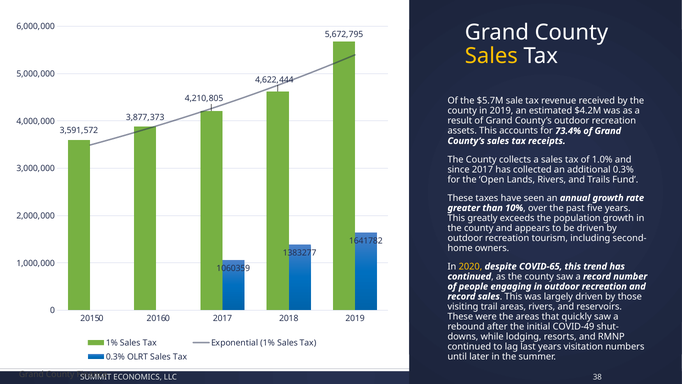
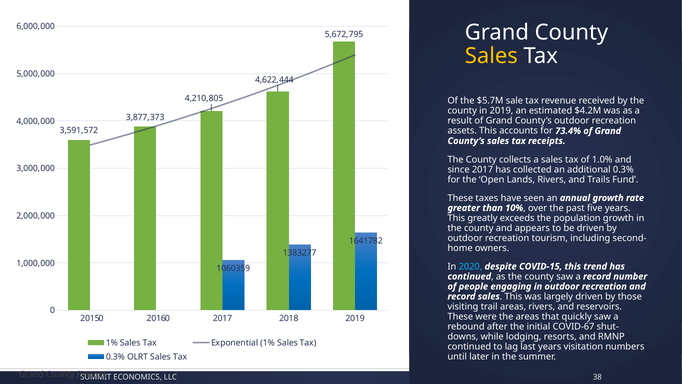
2020 colour: yellow -> light blue
COVID-65: COVID-65 -> COVID-15
COVID-49: COVID-49 -> COVID-67
